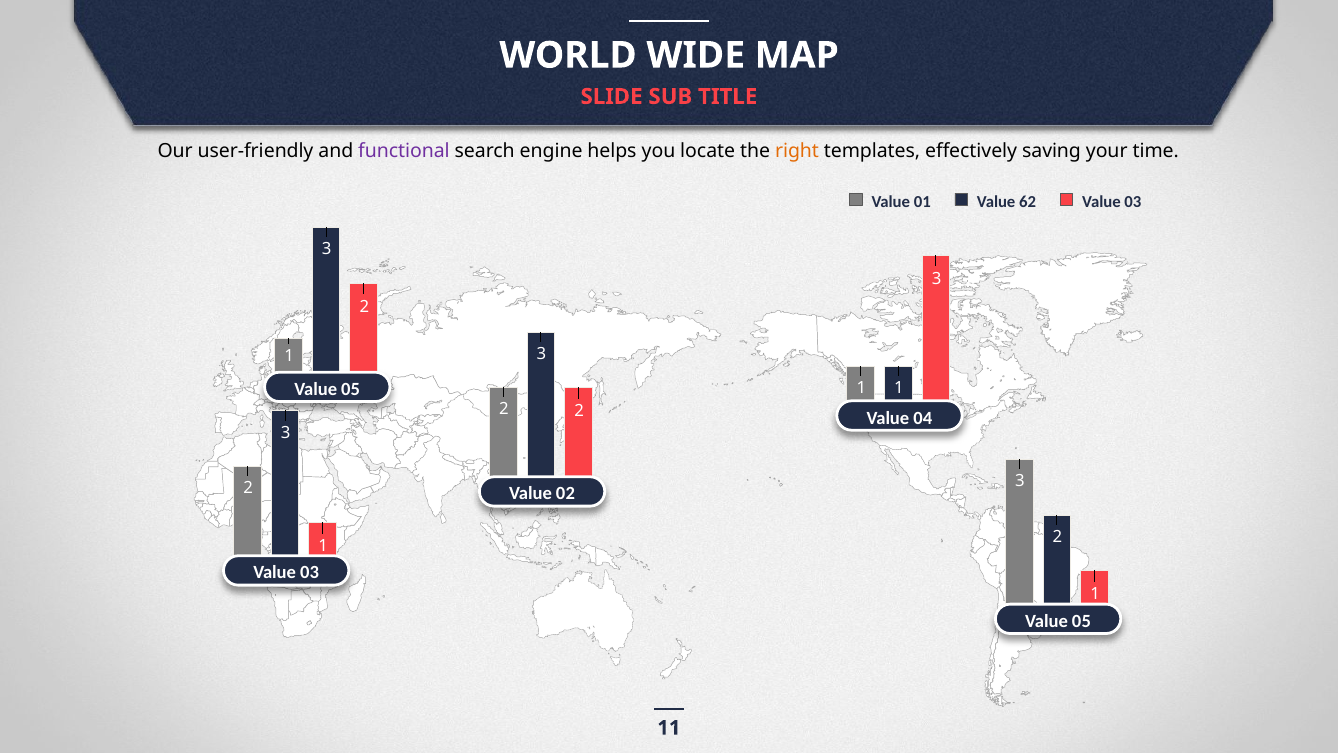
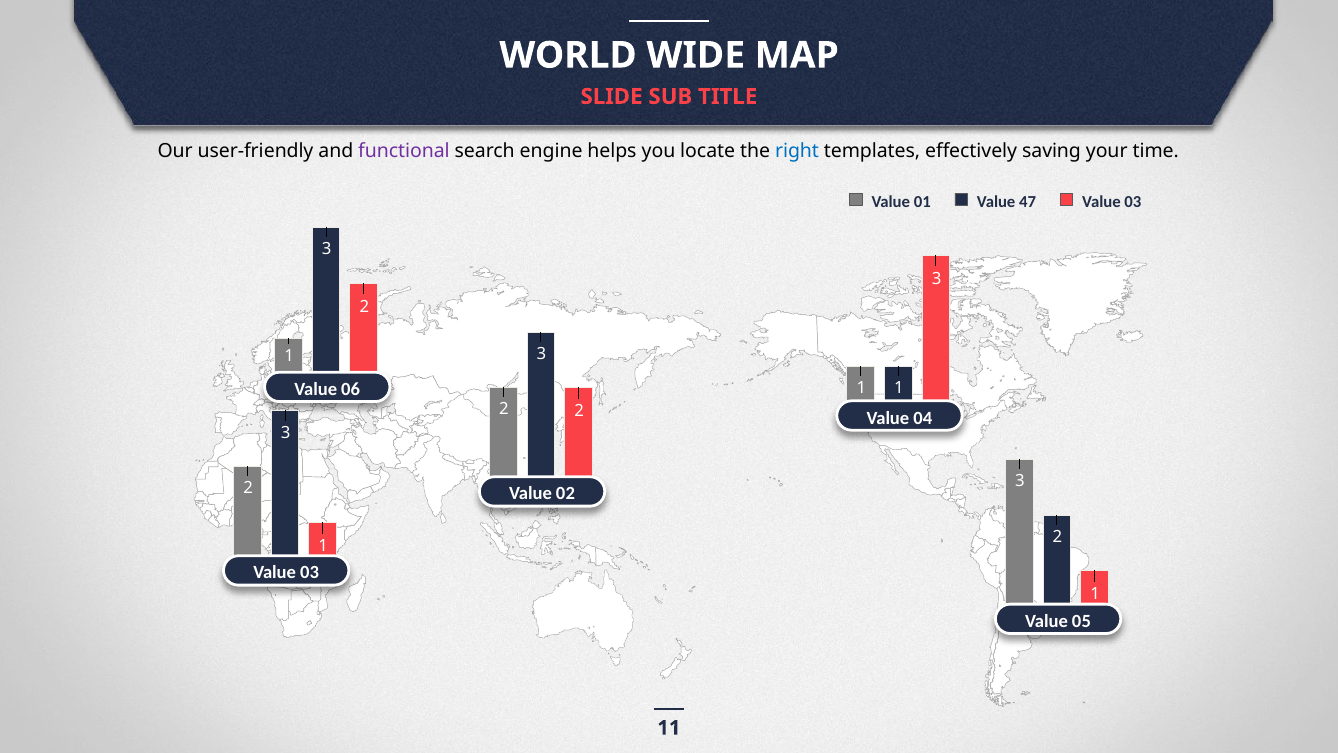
right colour: orange -> blue
62: 62 -> 47
05 at (351, 389): 05 -> 06
